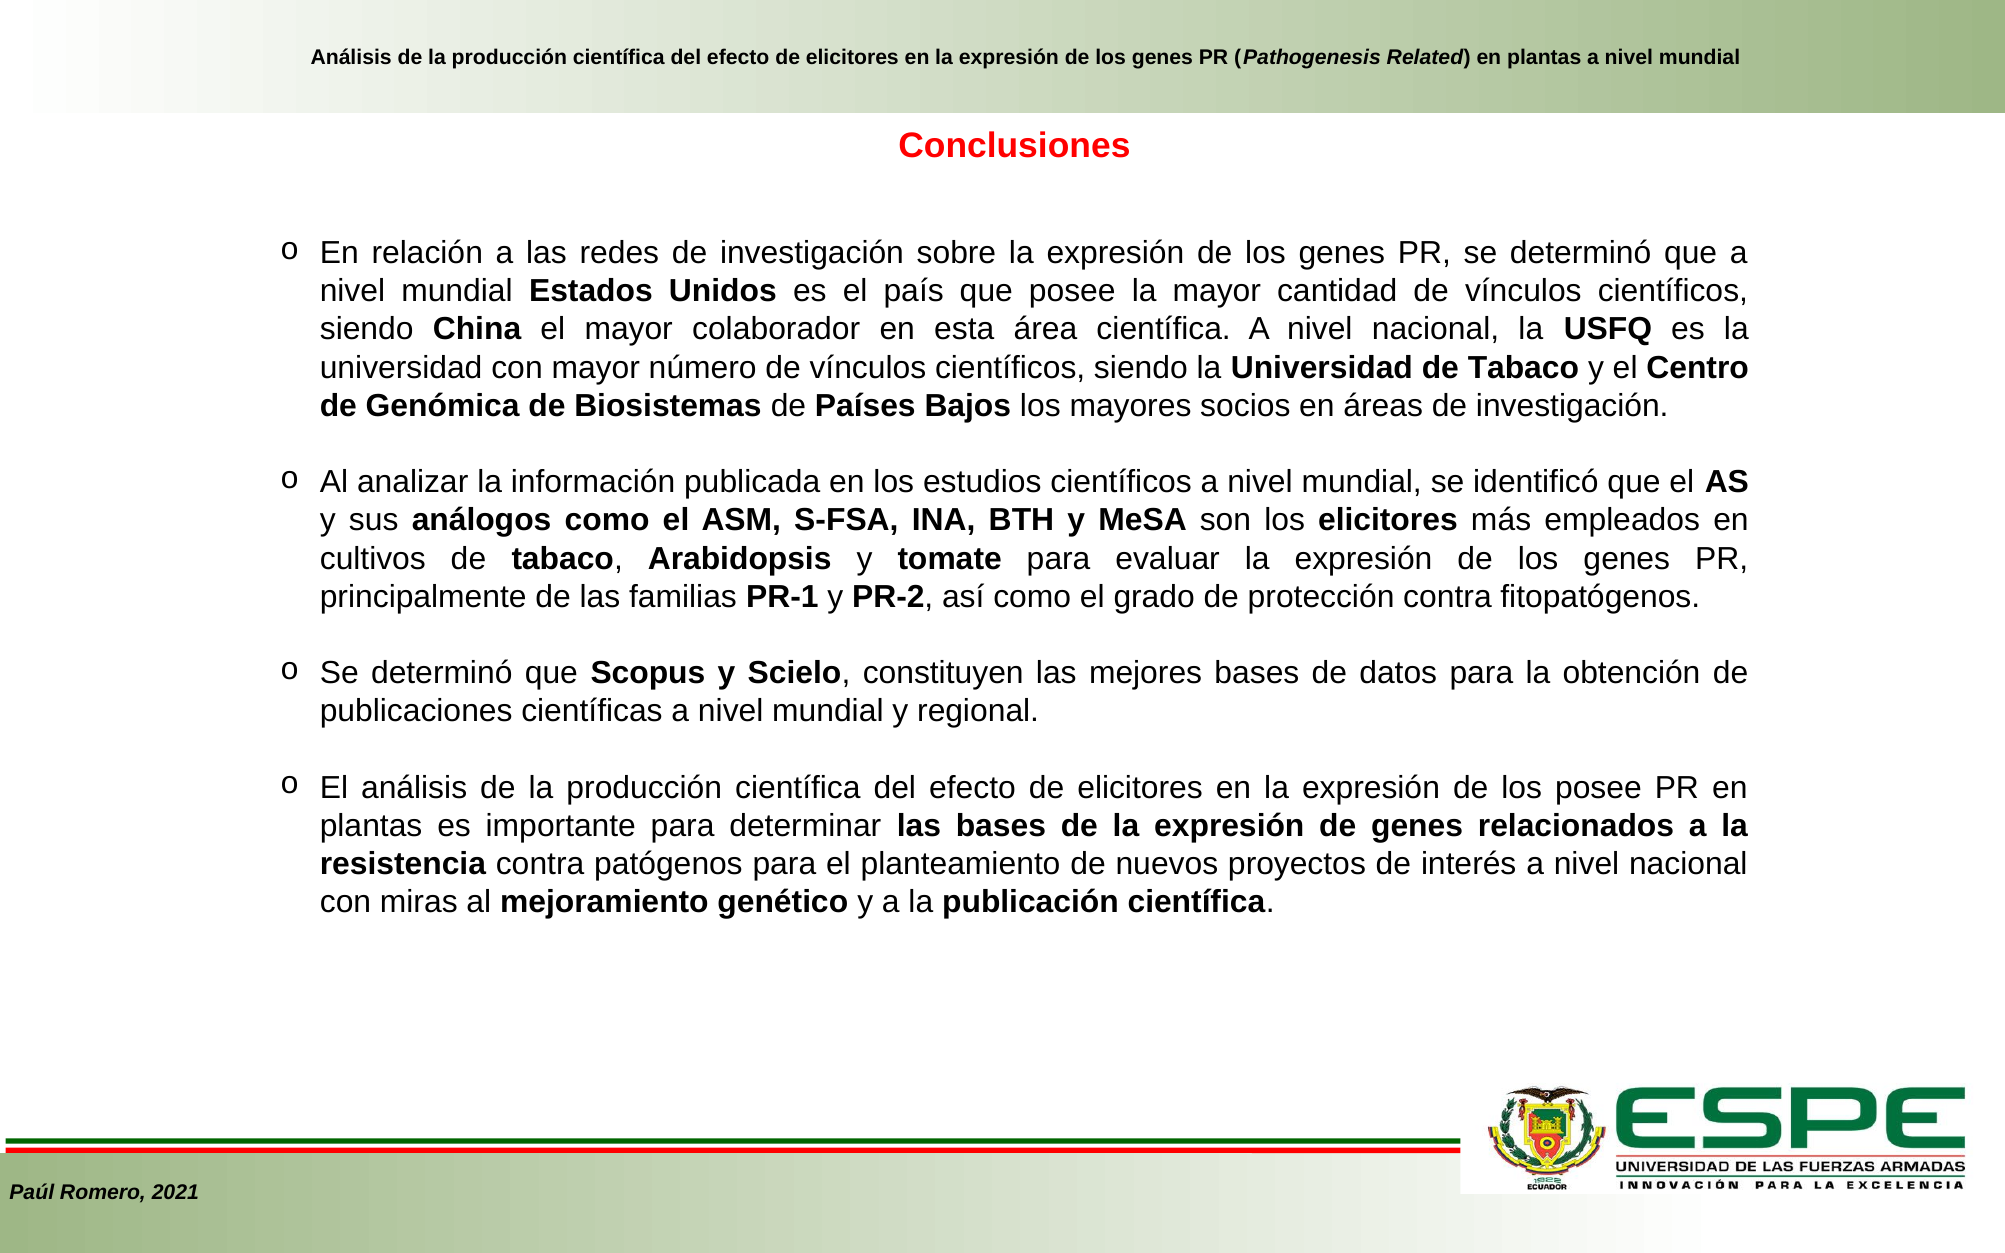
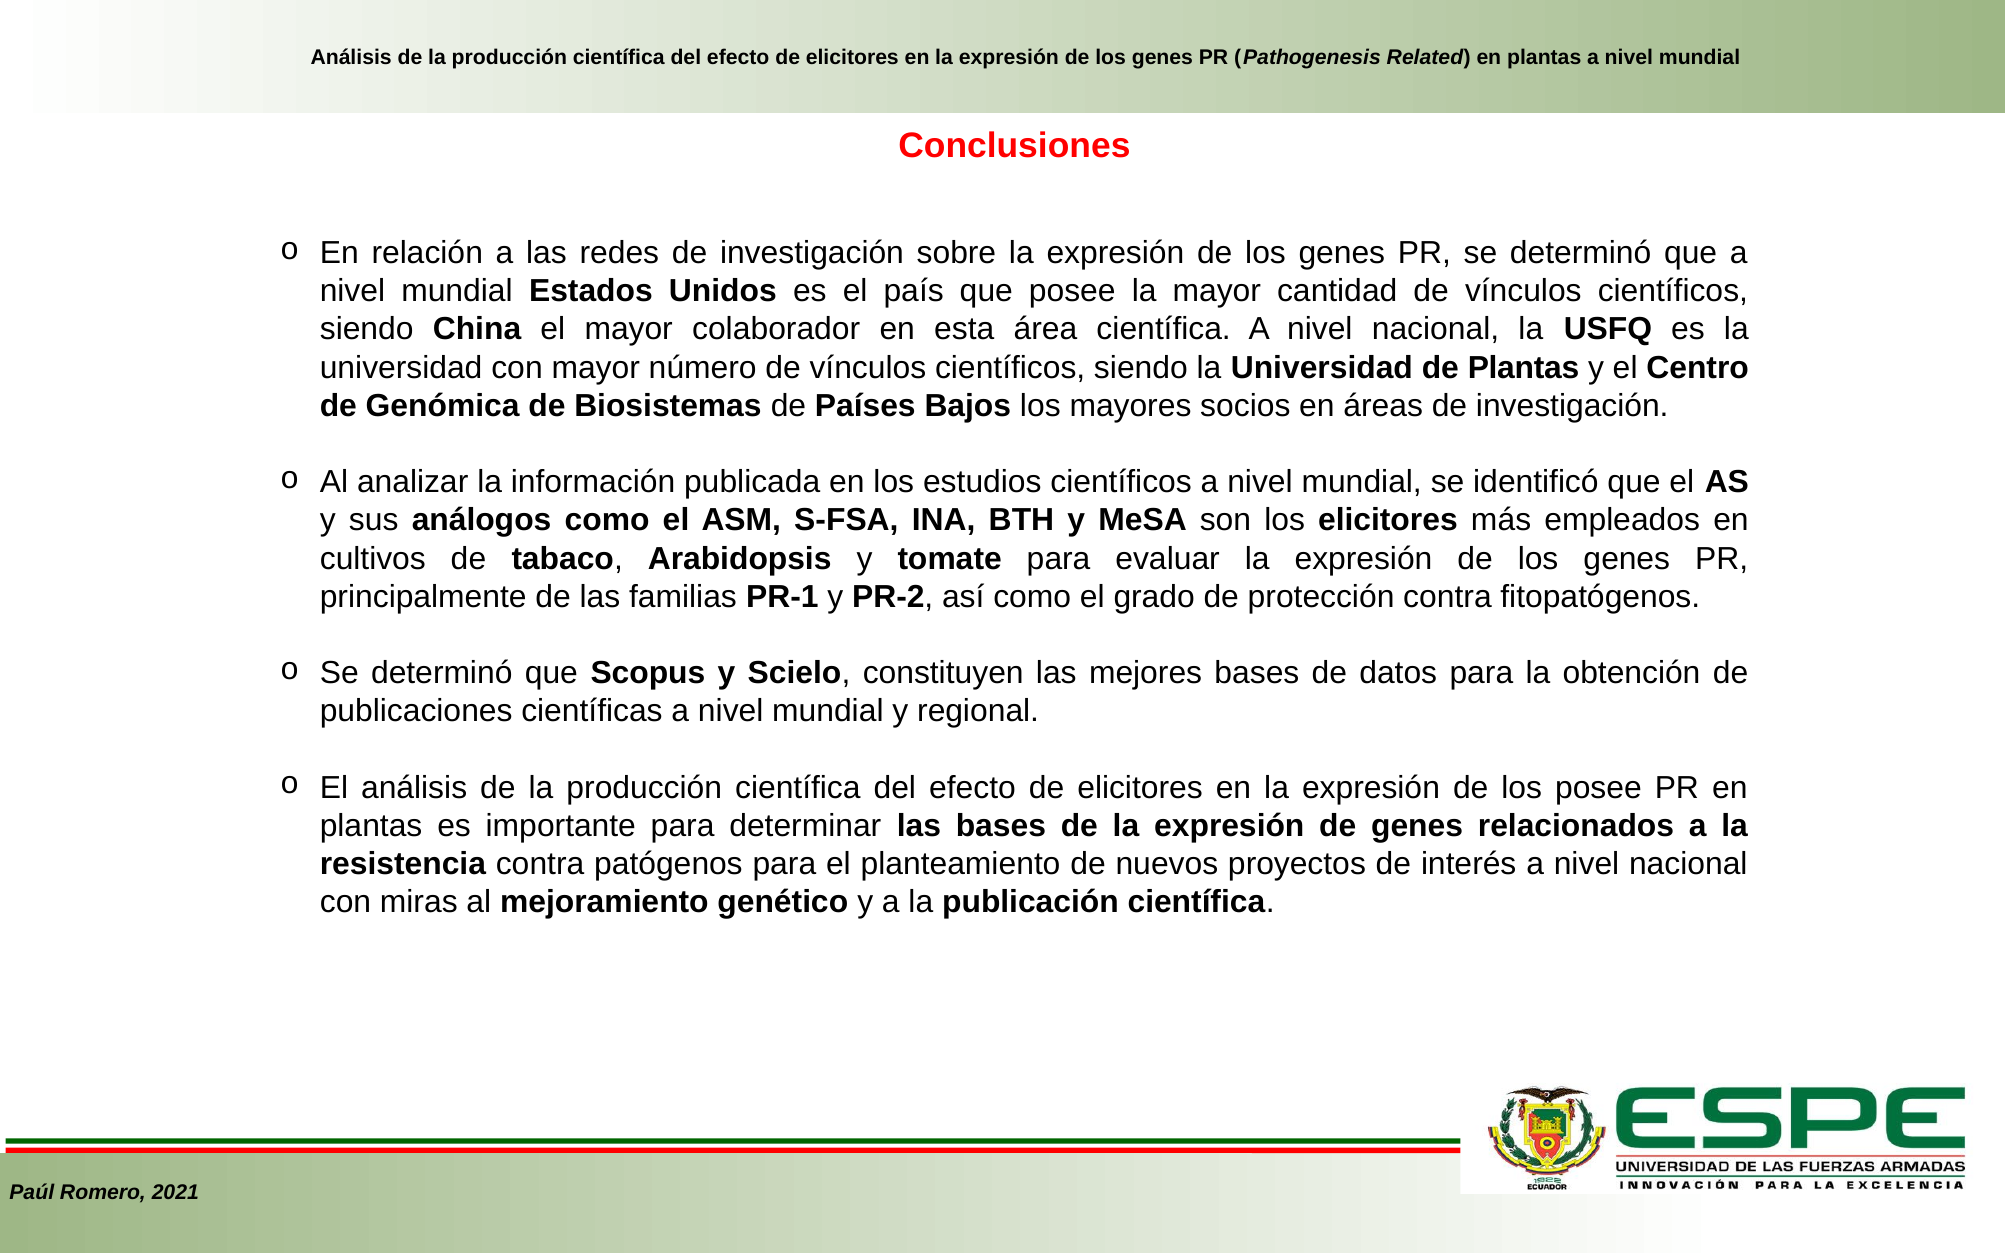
Universidad de Tabaco: Tabaco -> Plantas
